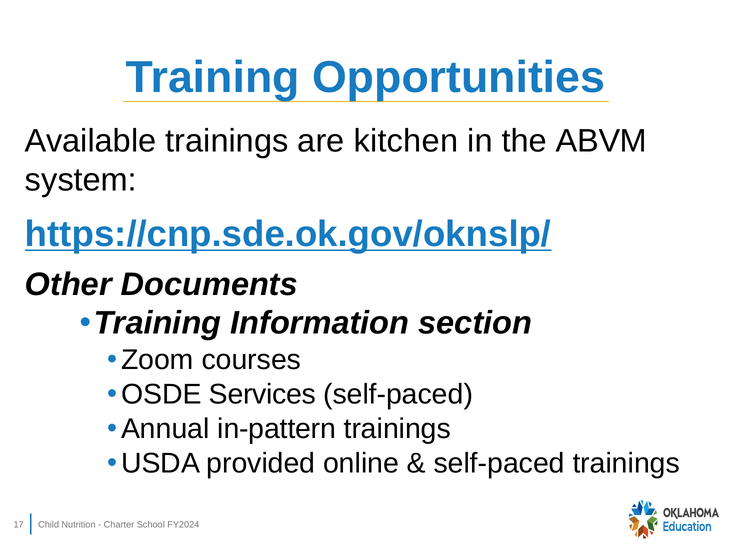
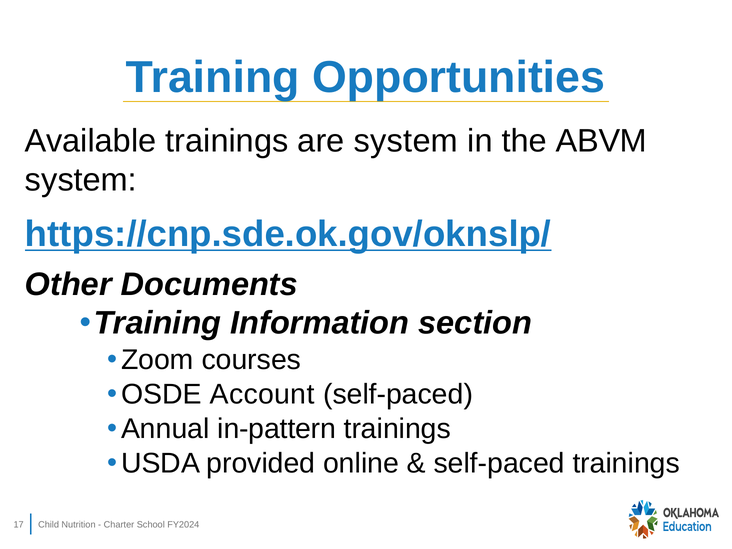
are kitchen: kitchen -> system
Services: Services -> Account
